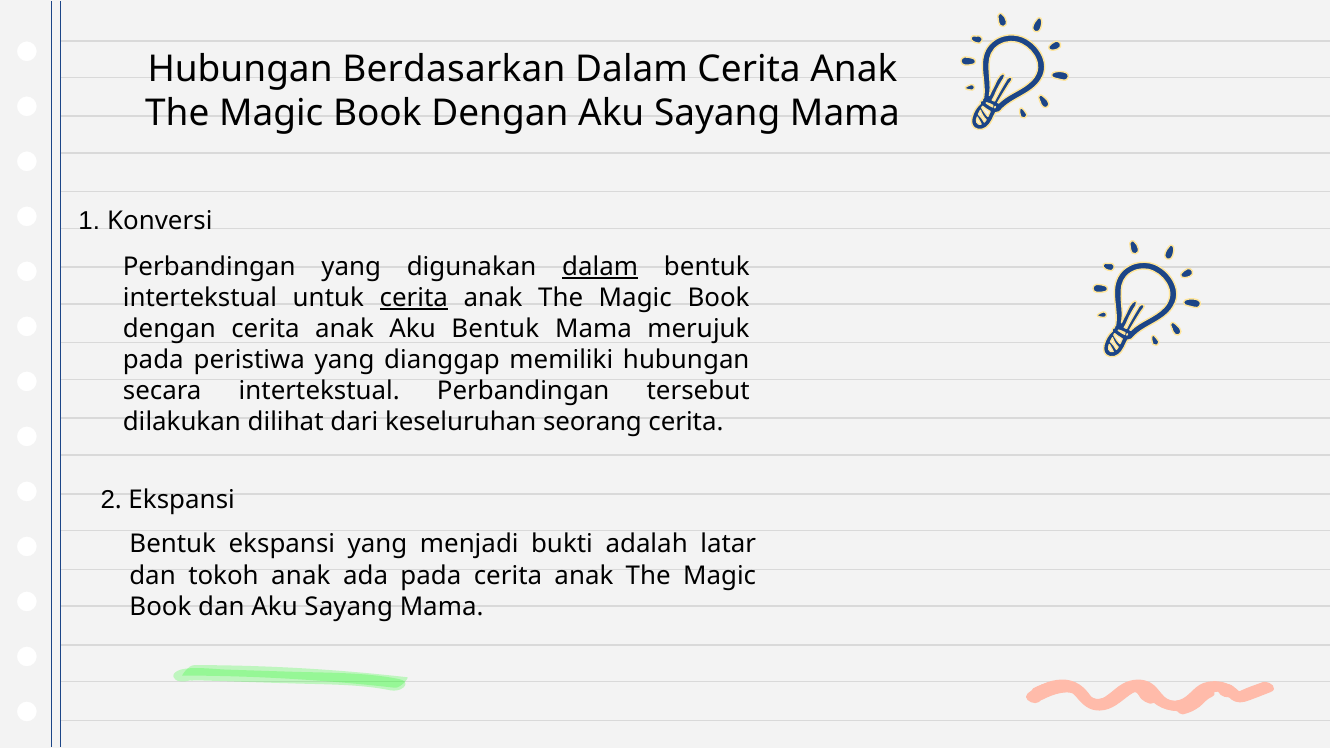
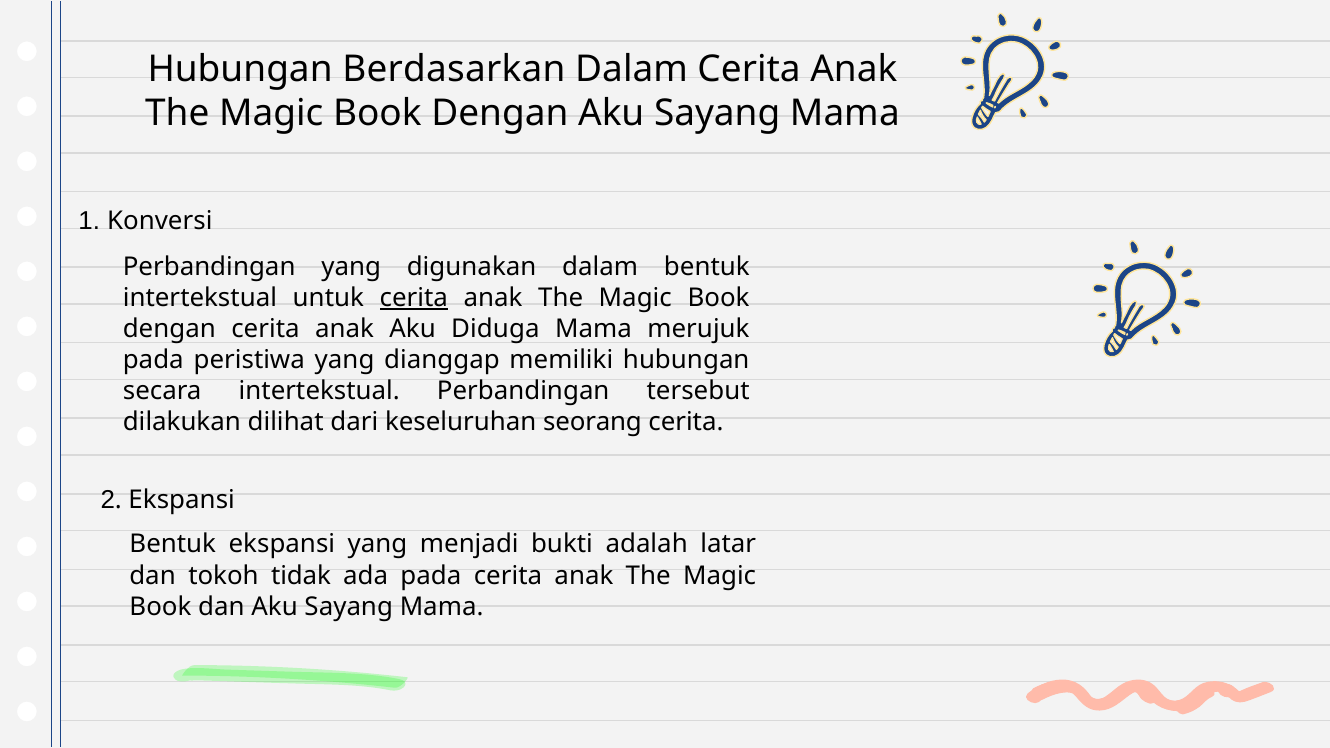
dalam at (600, 267) underline: present -> none
Aku Bentuk: Bentuk -> Diduga
tokoh anak: anak -> tidak
